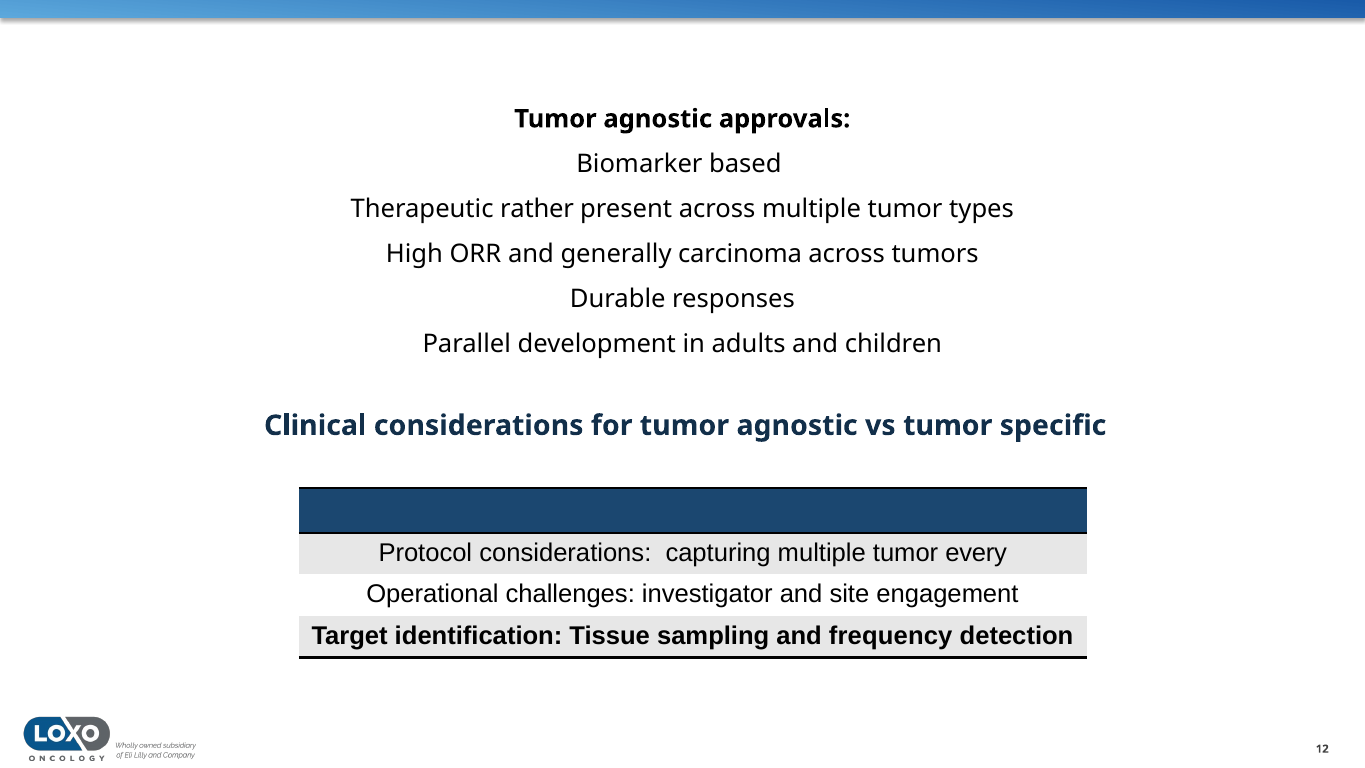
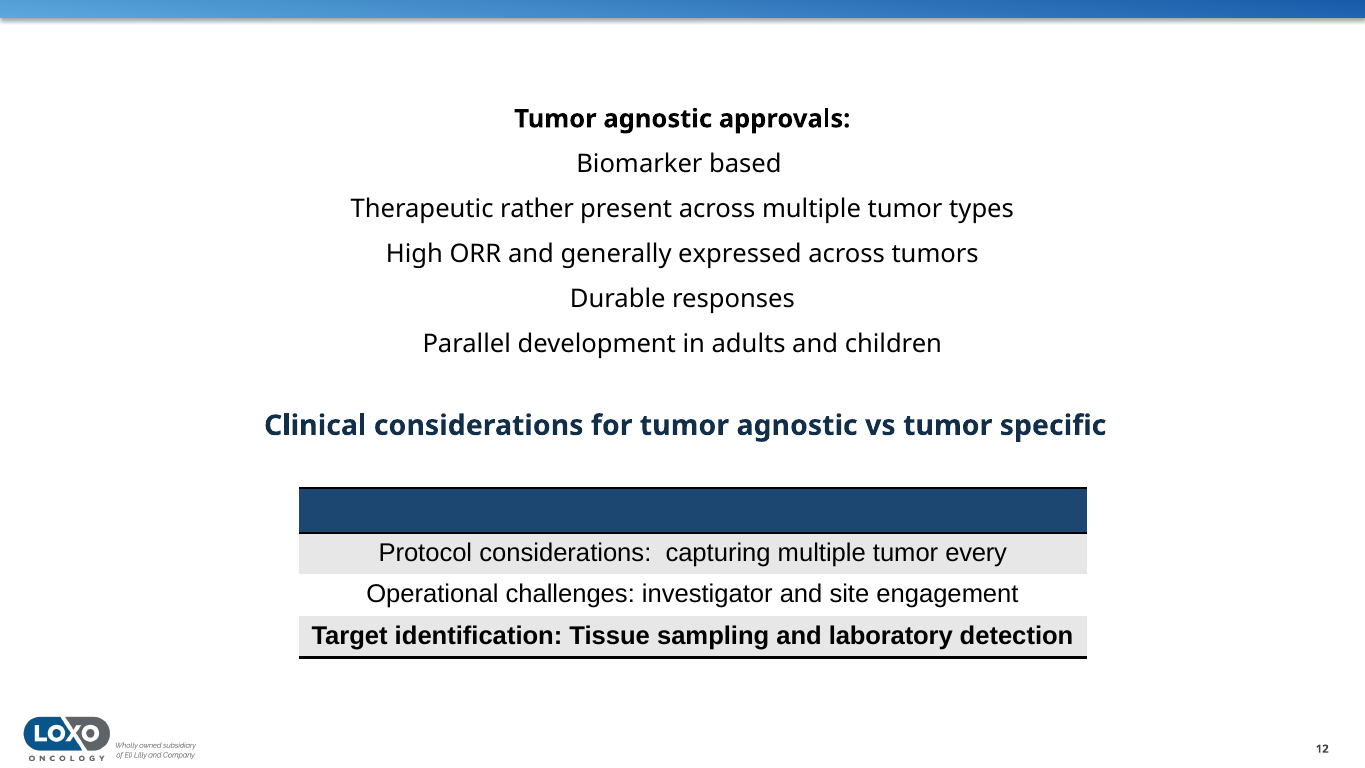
carcinoma: carcinoma -> expressed
frequency: frequency -> laboratory
